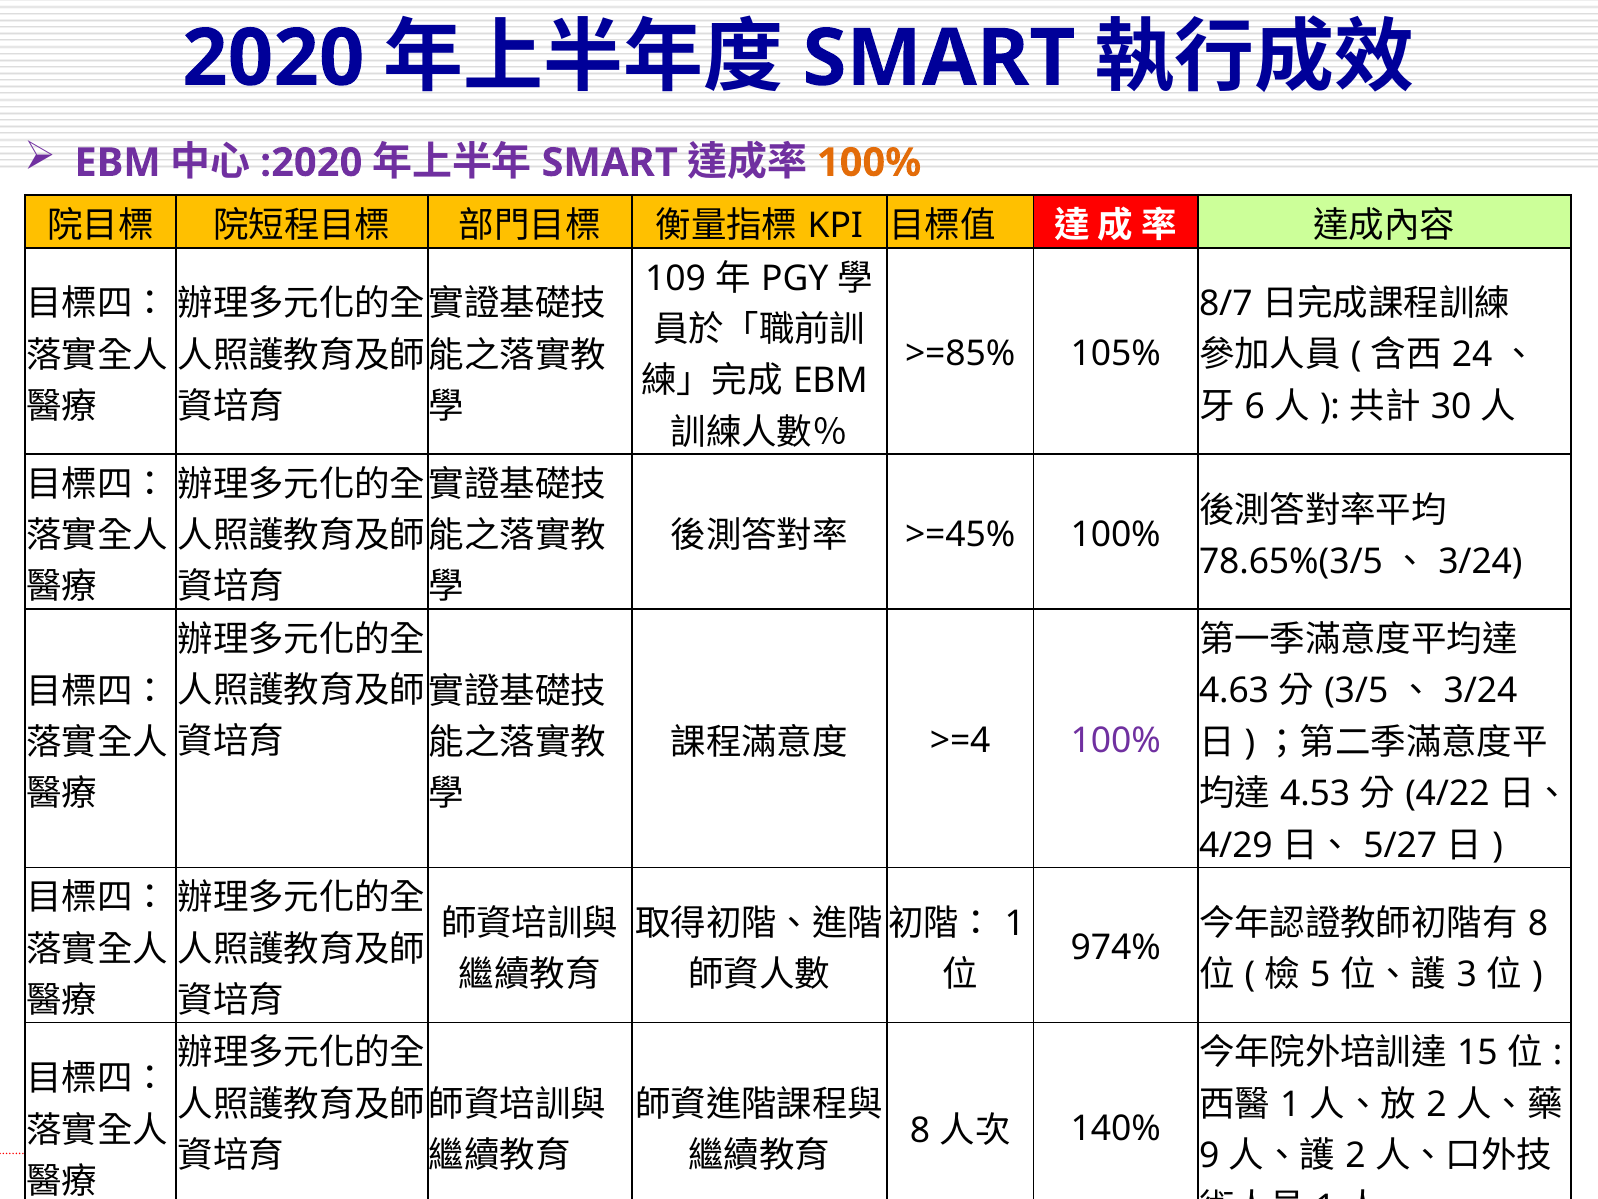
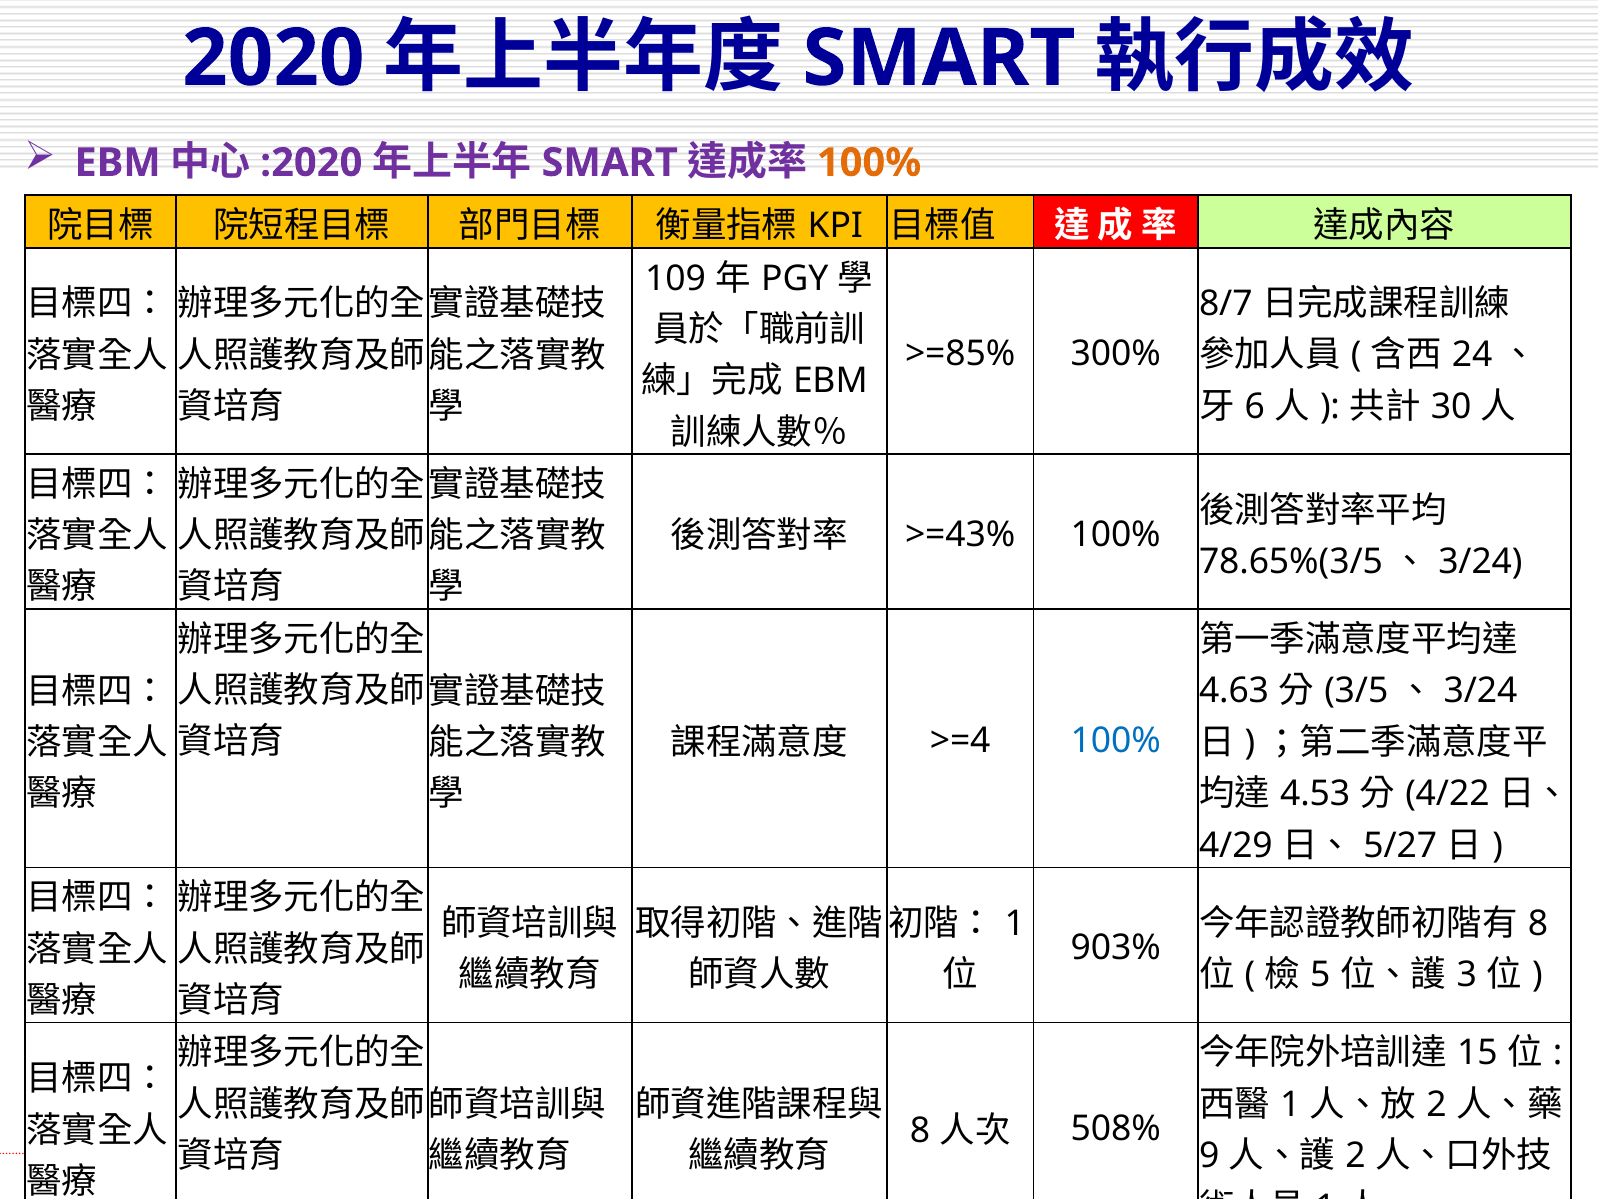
105%: 105% -> 300%
>=45%: >=45% -> >=43%
100% at (1116, 741) colour: purple -> blue
974%: 974% -> 903%
140%: 140% -> 508%
